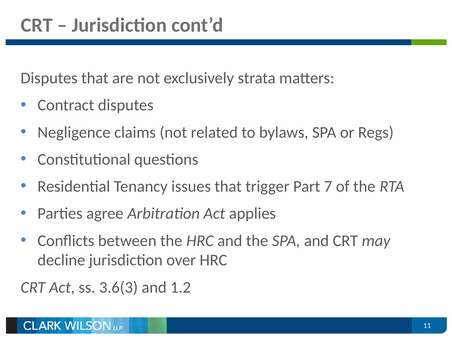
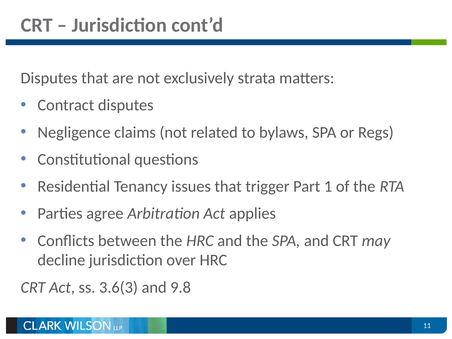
7: 7 -> 1
1.2: 1.2 -> 9.8
